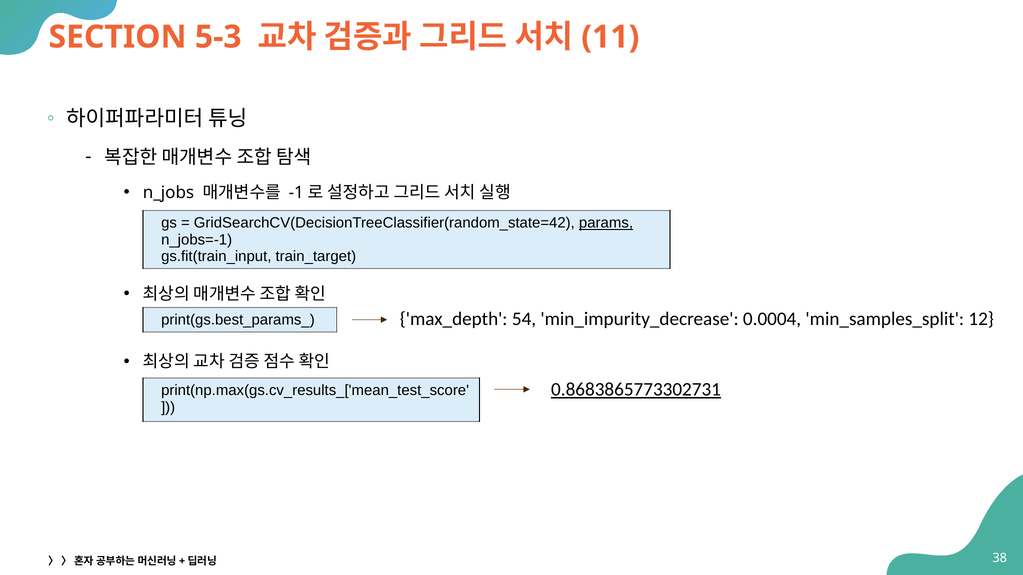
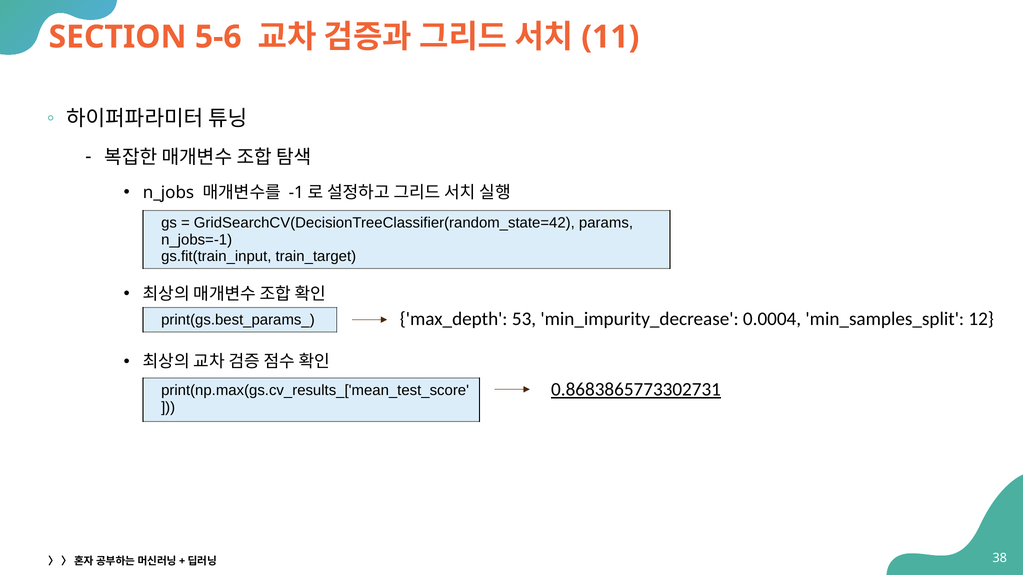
5-3: 5-3 -> 5-6
params underline: present -> none
54: 54 -> 53
